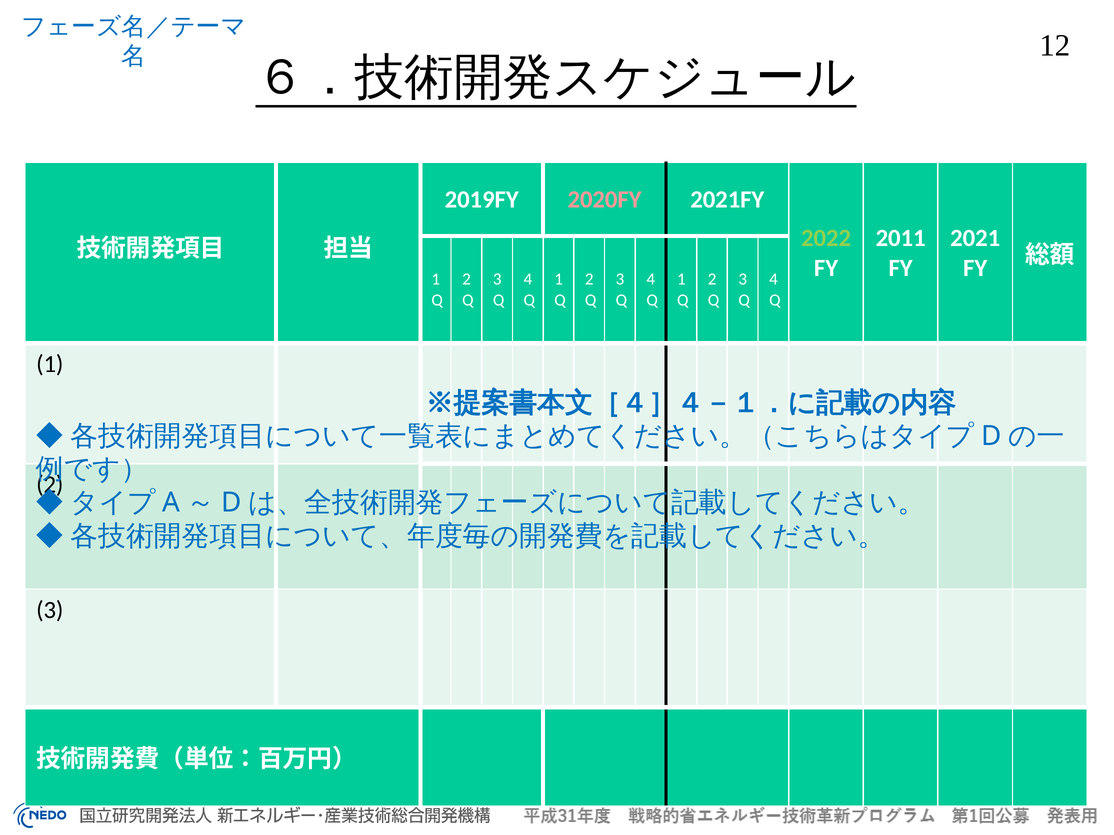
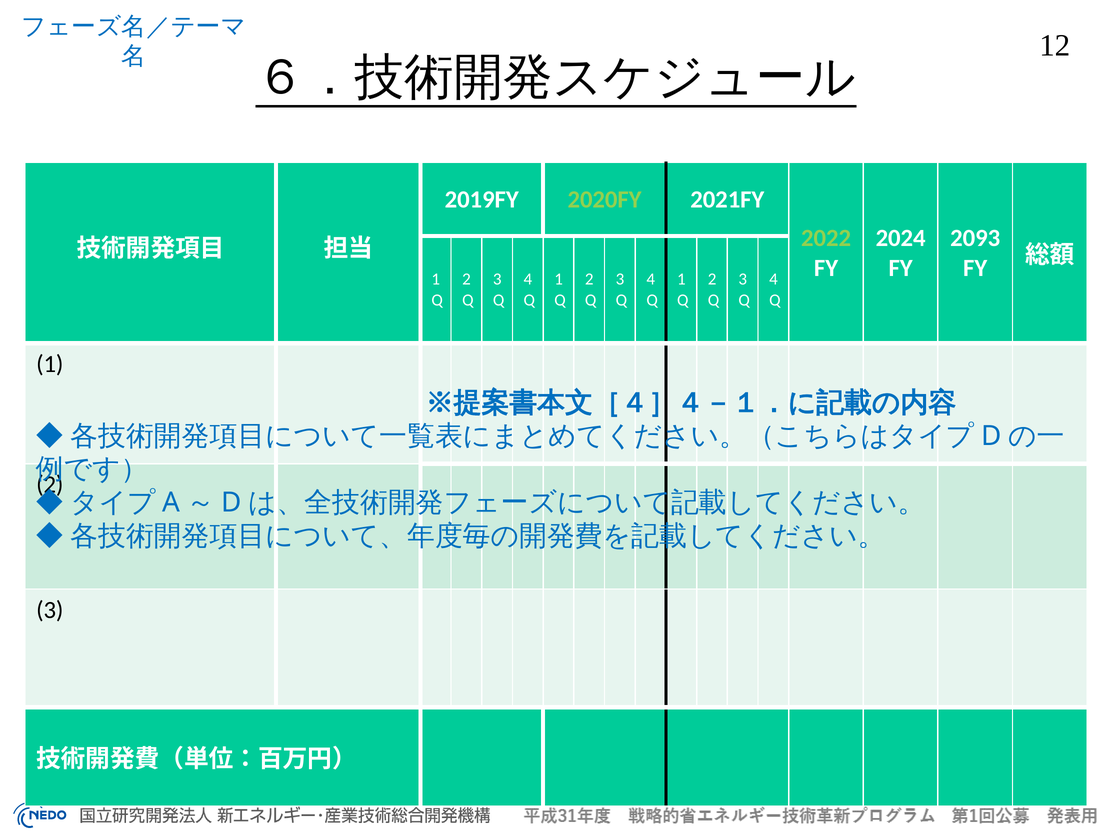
2020FY colour: pink -> light green
2011: 2011 -> 2024
2021: 2021 -> 2093
